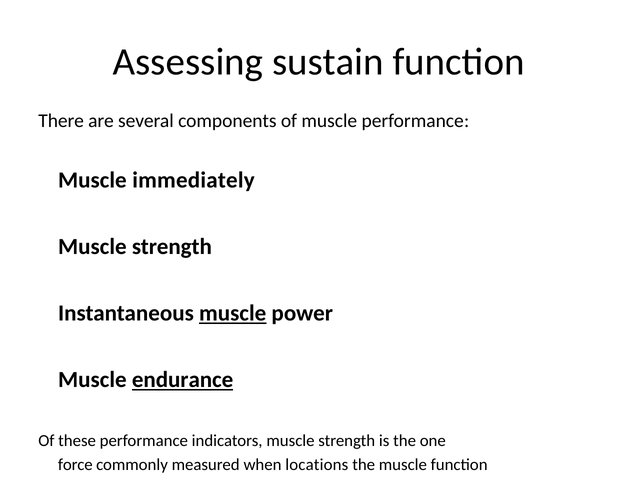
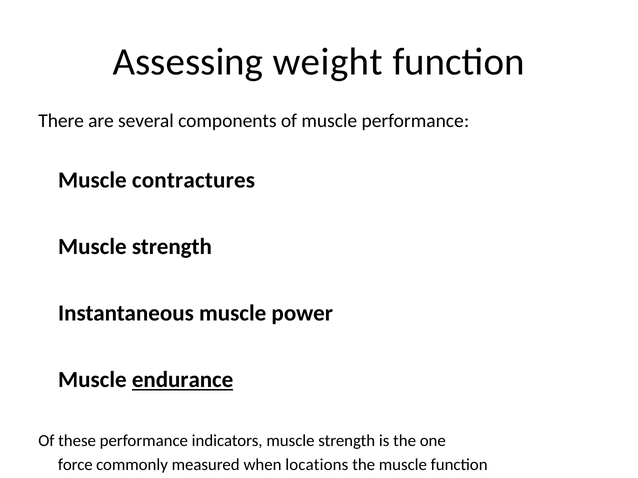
sustain: sustain -> weight
immediately: immediately -> contractures
muscle at (233, 314) underline: present -> none
